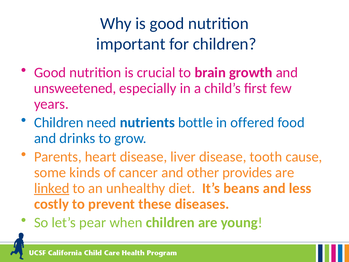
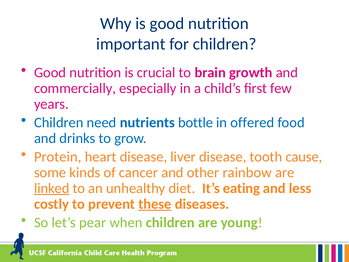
unsweetened: unsweetened -> commercially
Parents: Parents -> Protein
provides: provides -> rainbow
beans: beans -> eating
these underline: none -> present
